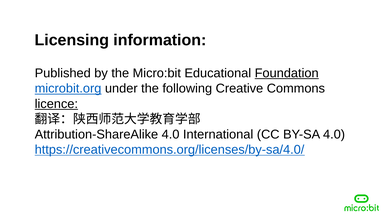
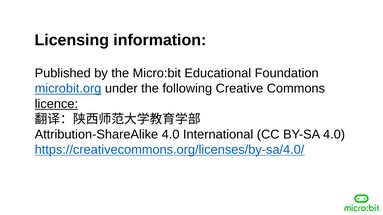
Foundation underline: present -> none
